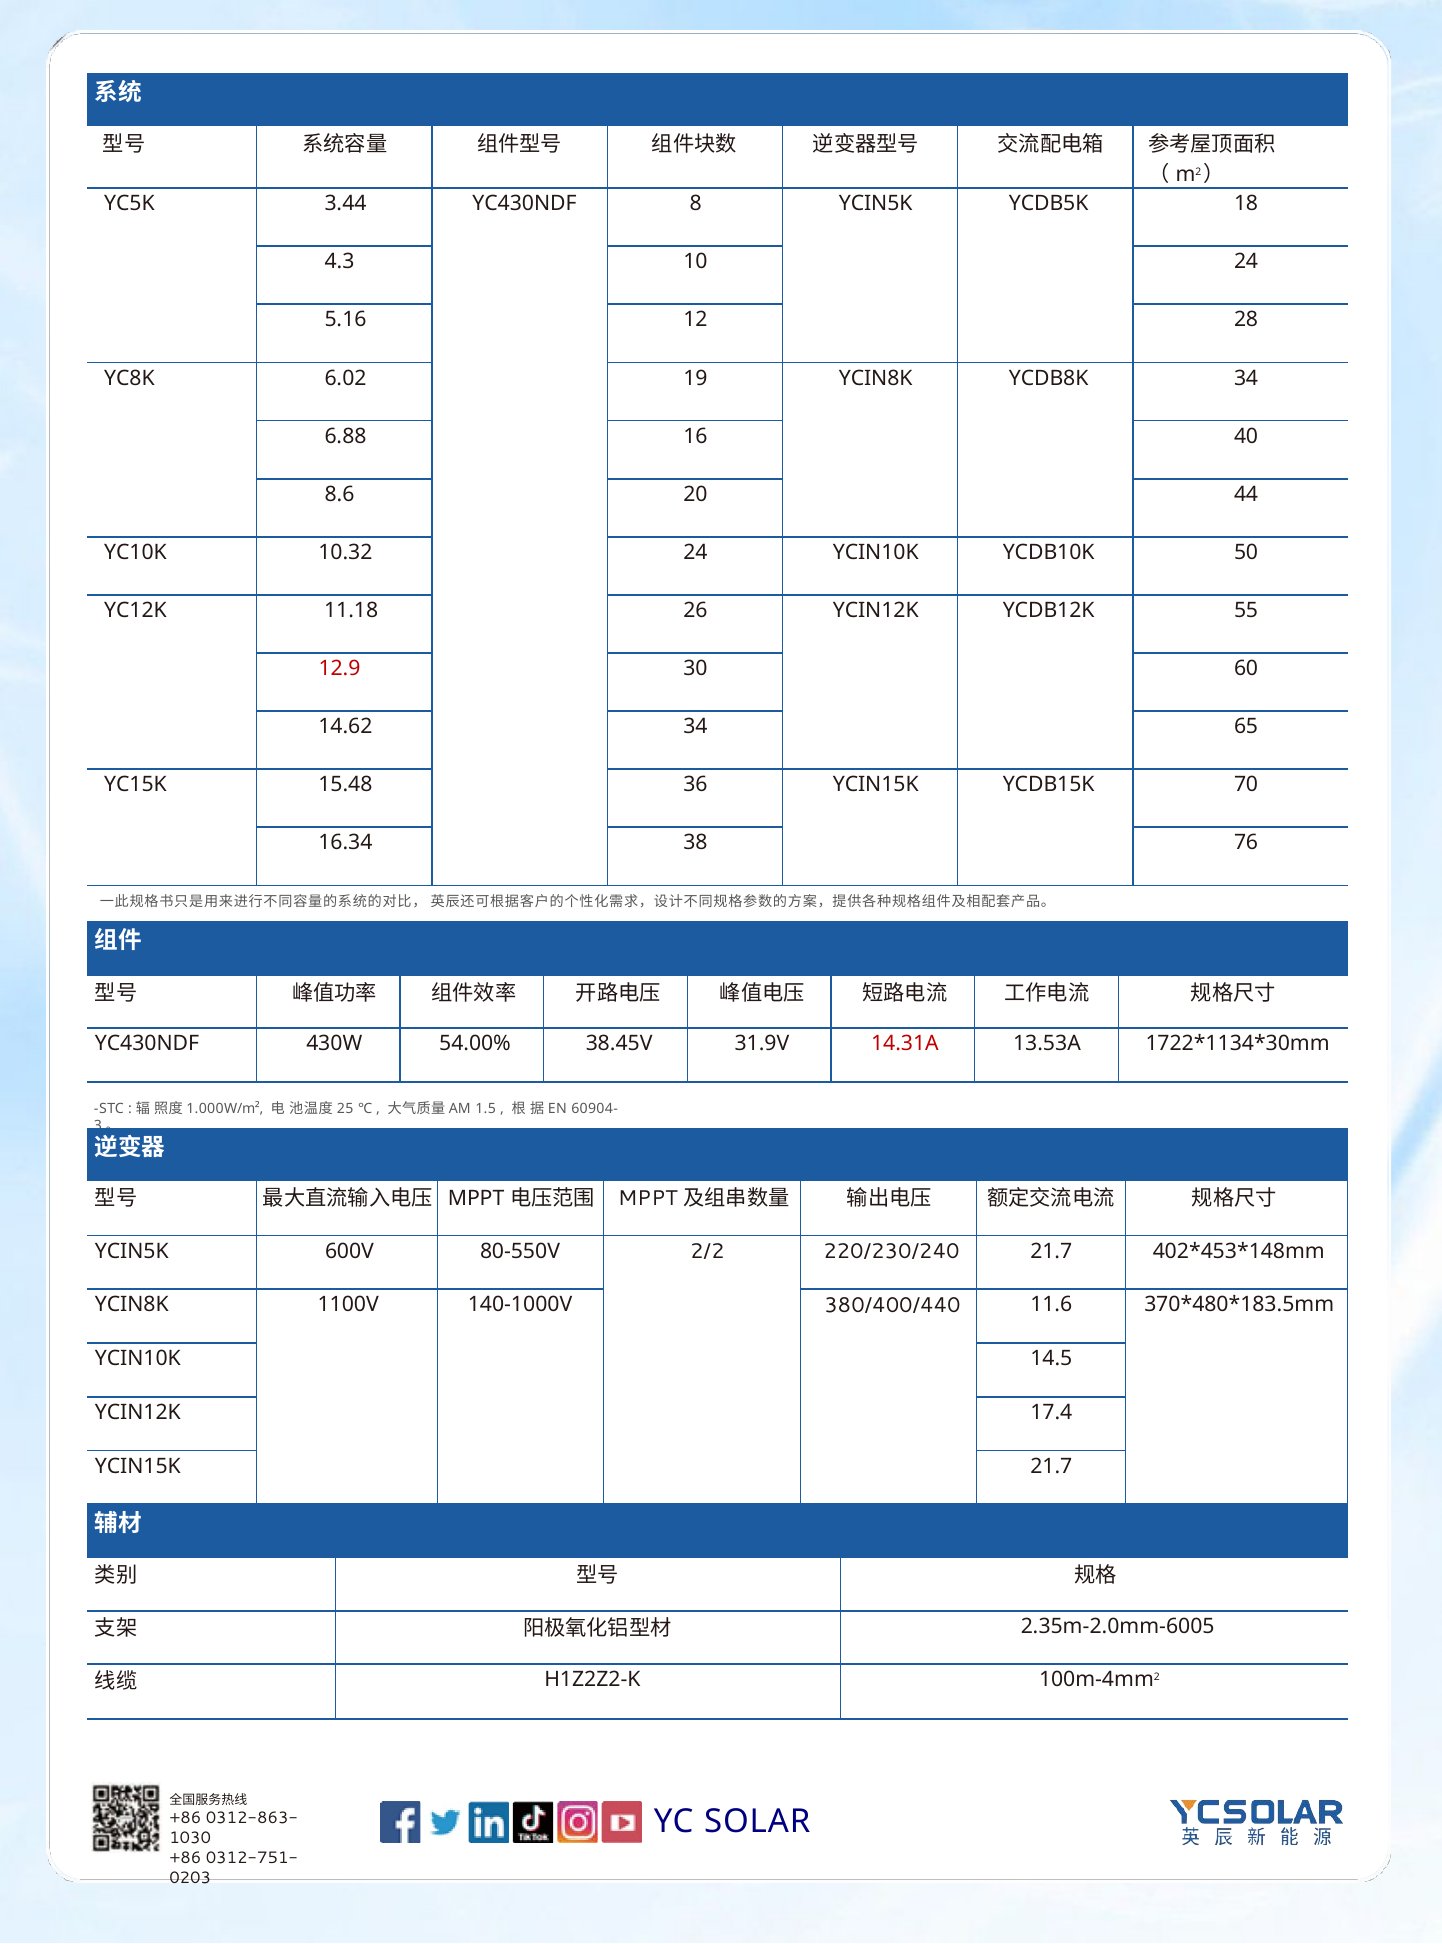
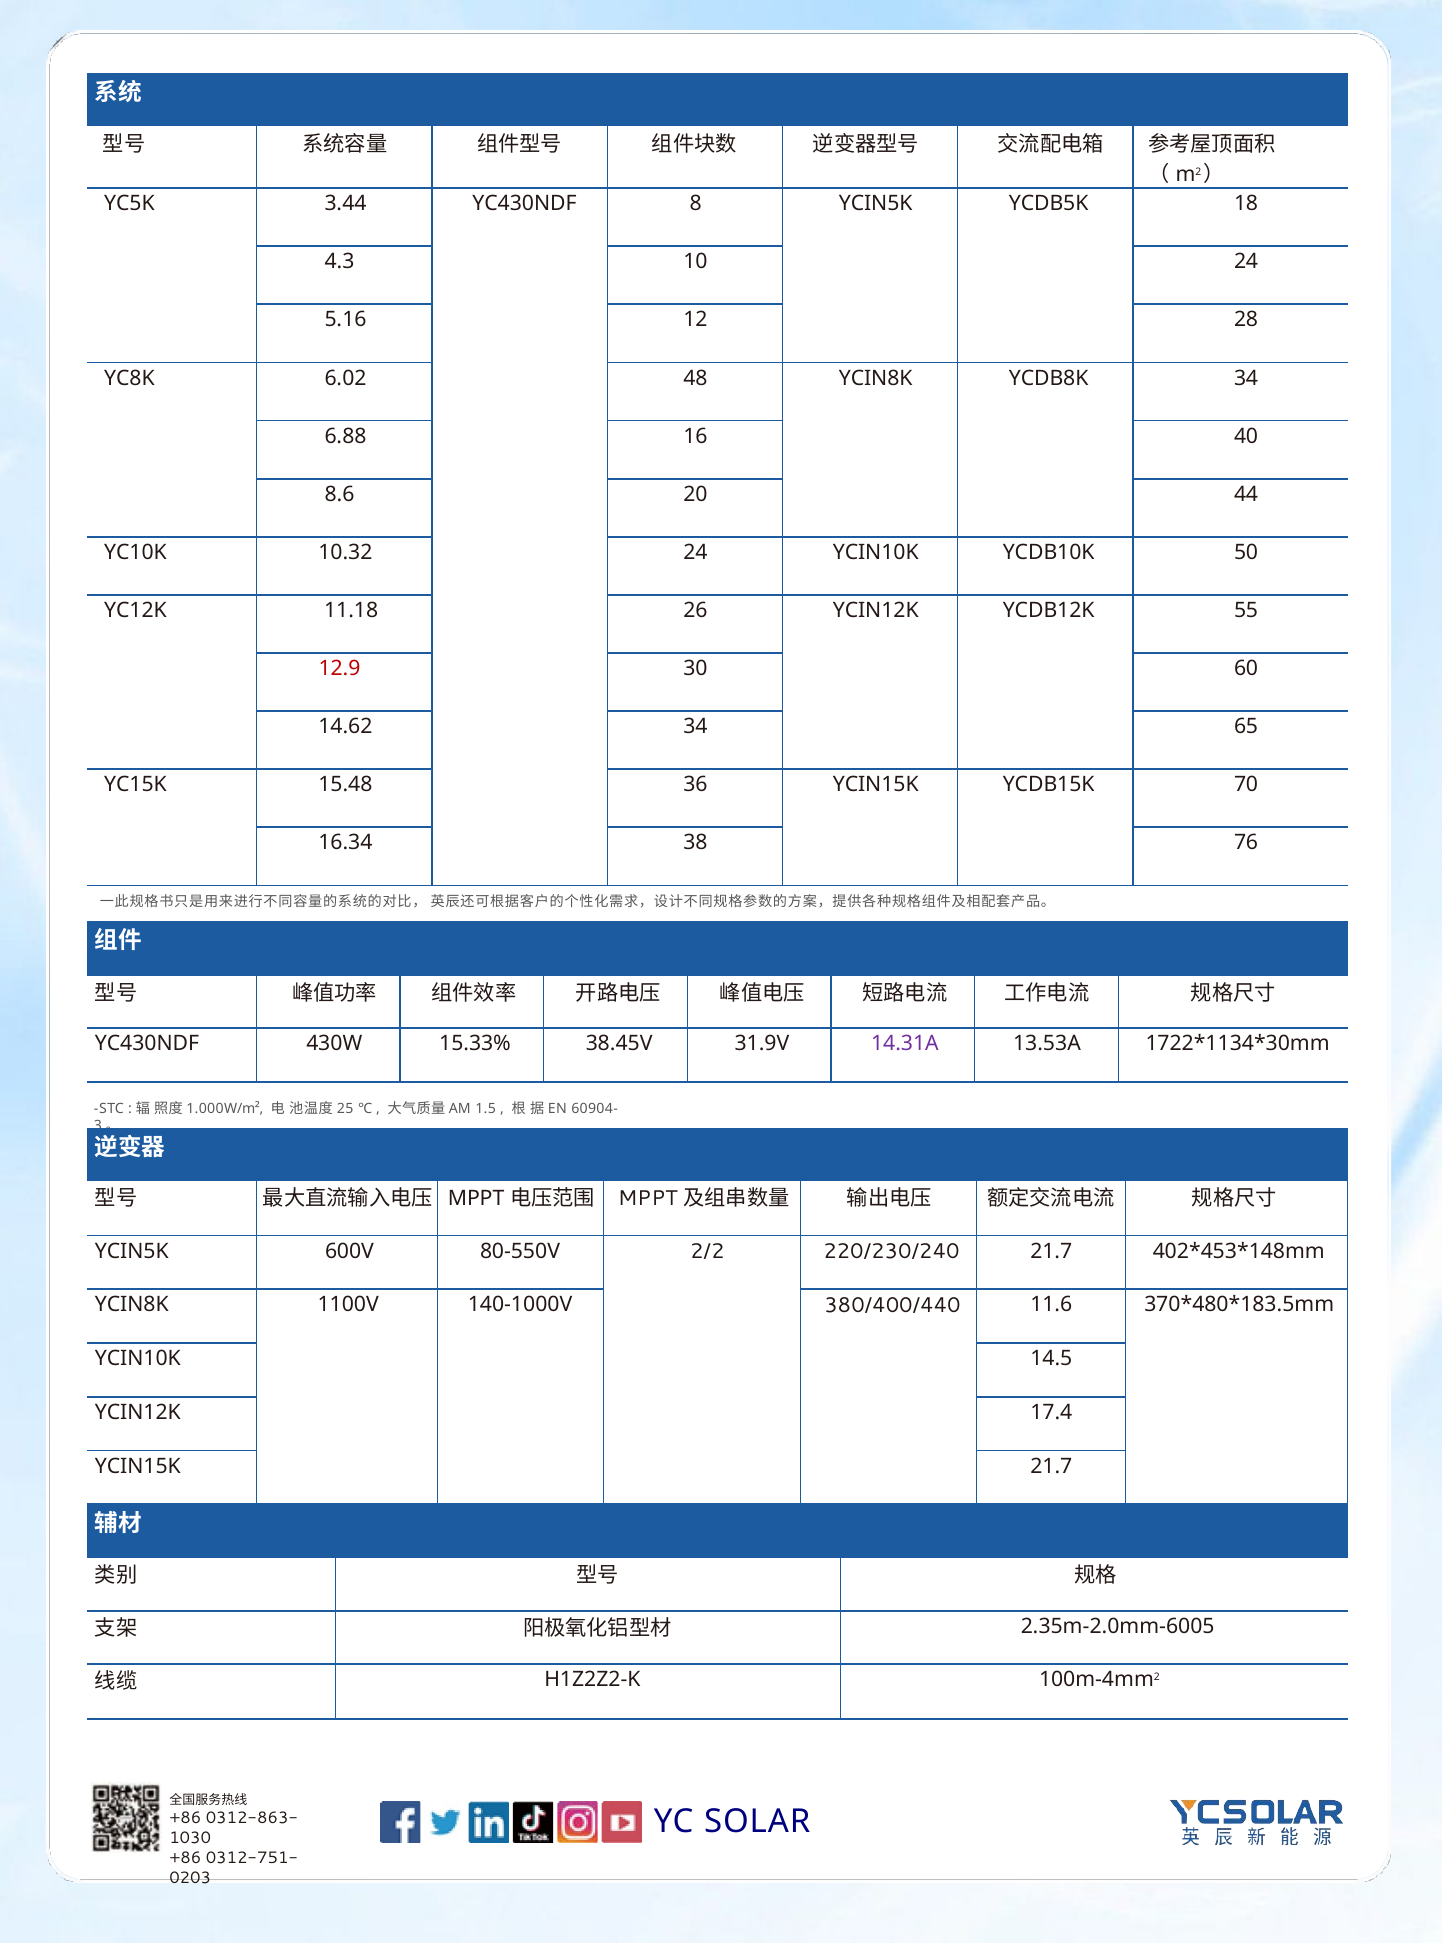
19: 19 -> 48
54.00%: 54.00% -> 15.33%
14.31A colour: red -> purple
